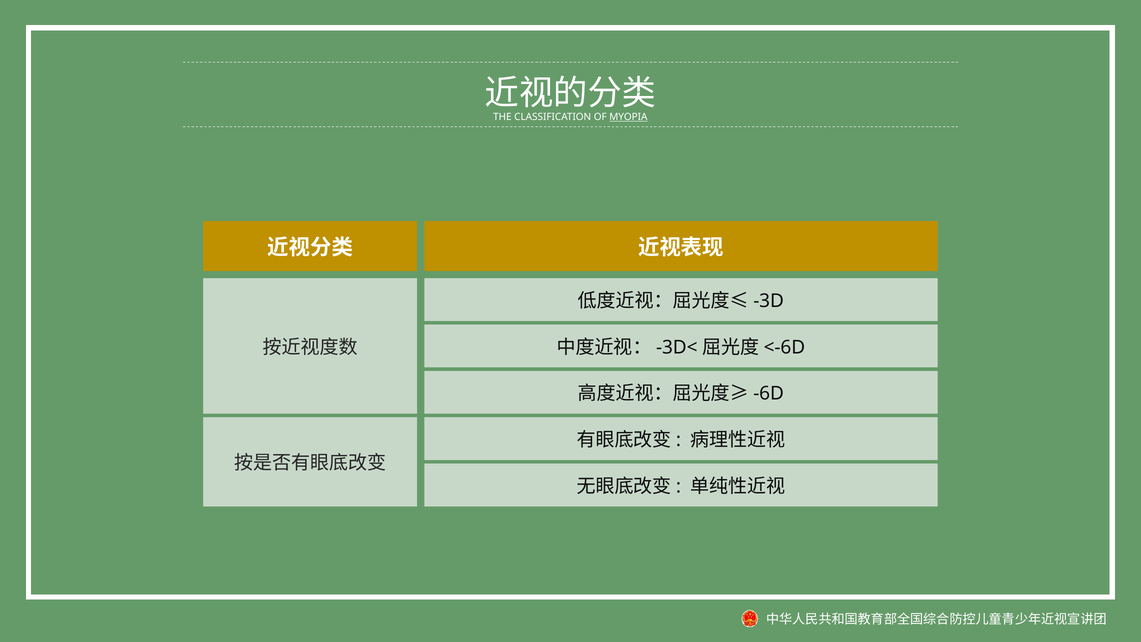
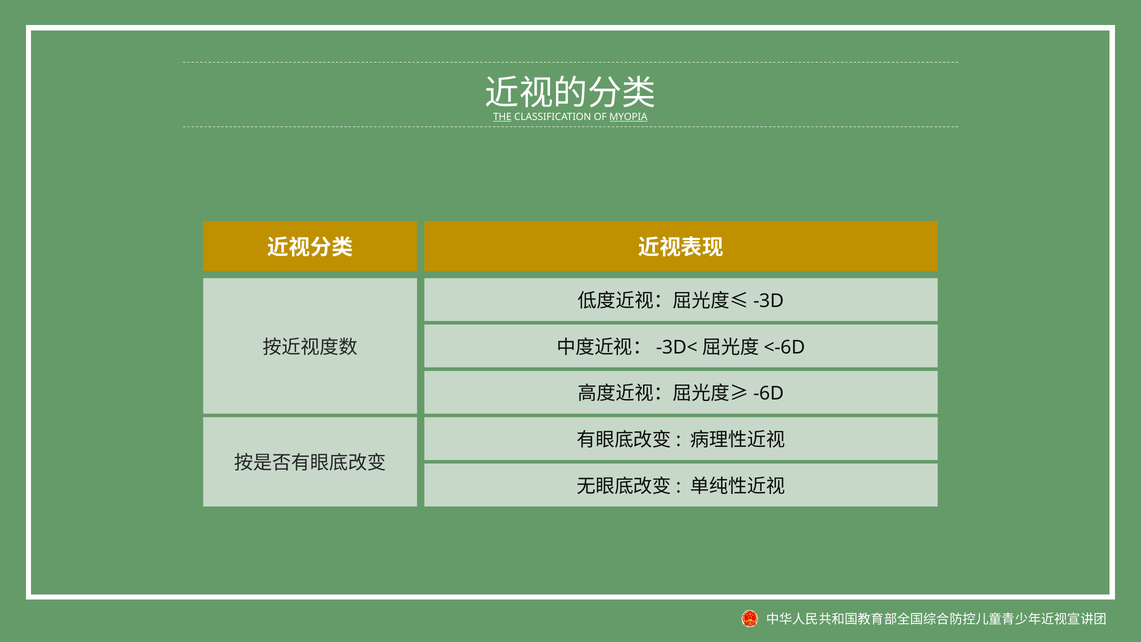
THE underline: none -> present
